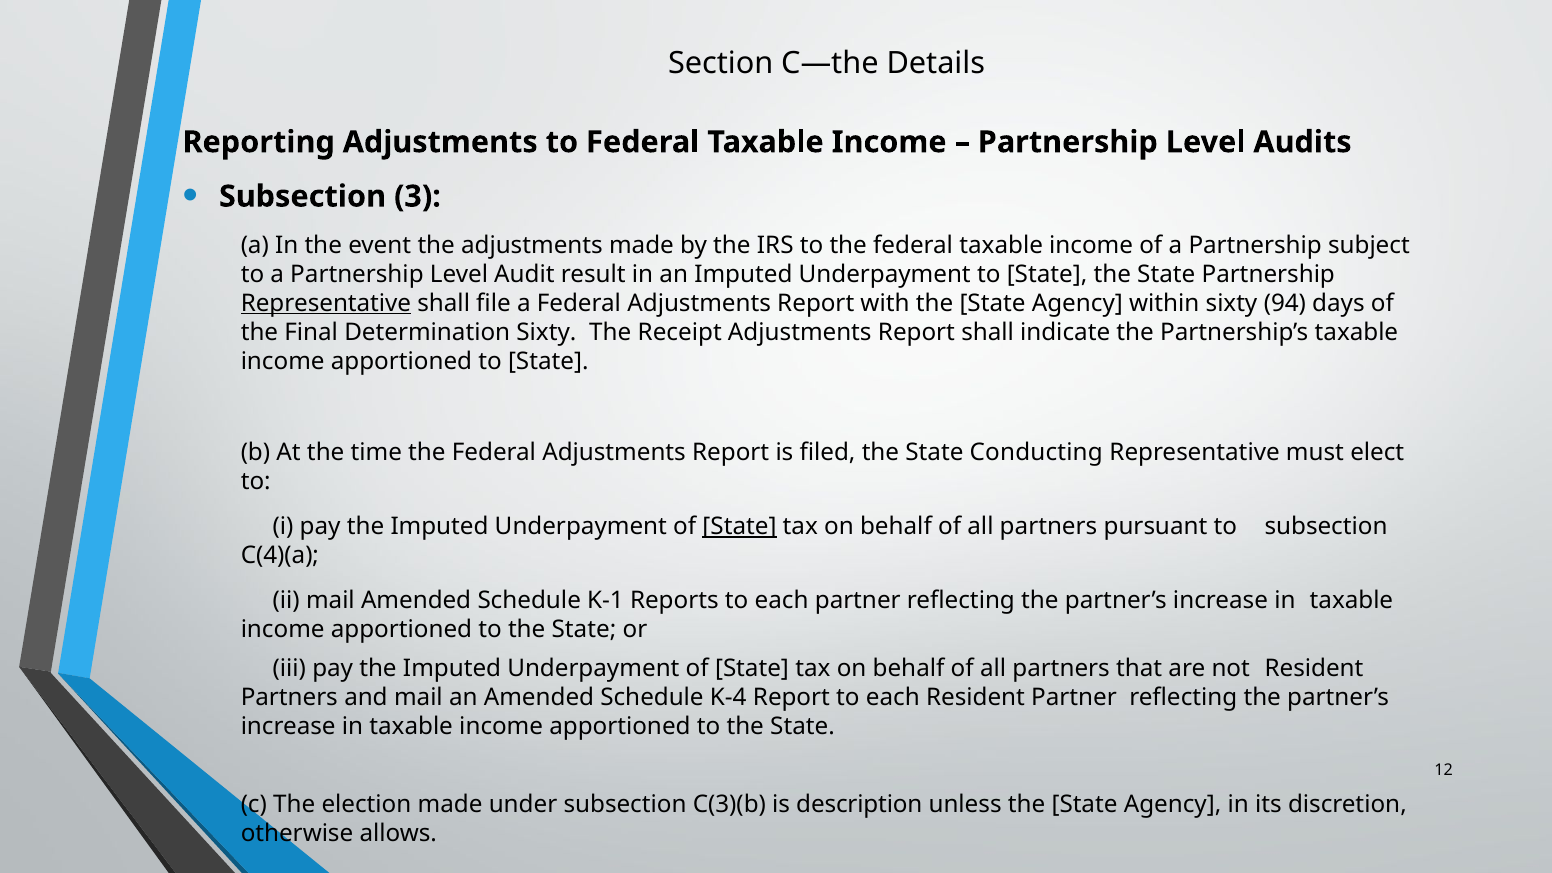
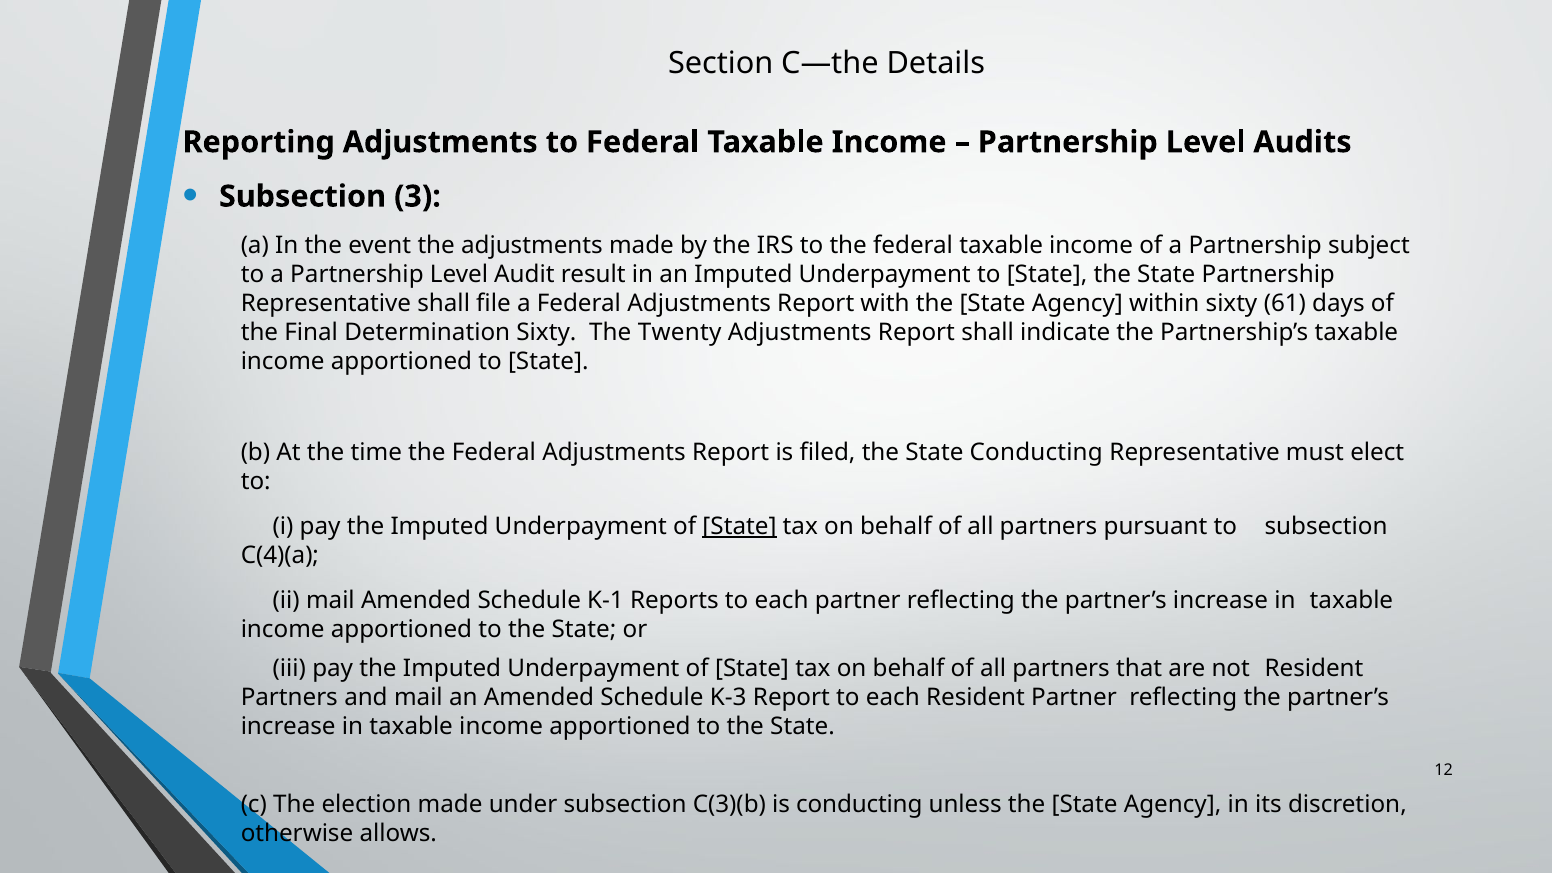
Representative at (326, 303) underline: present -> none
94: 94 -> 61
Receipt: Receipt -> Twenty
K-4: K-4 -> K-3
is description: description -> conducting
